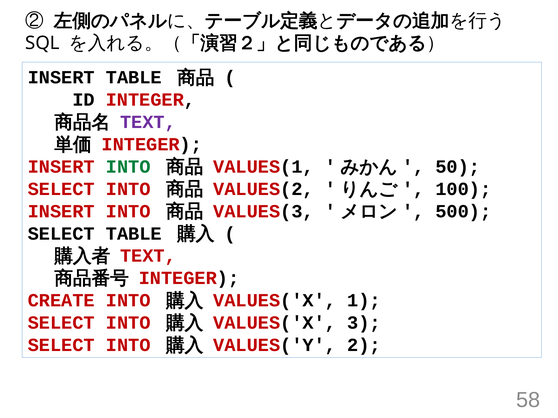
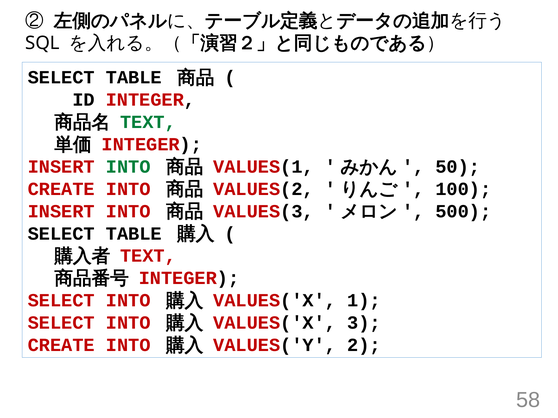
INSERT at (61, 78): INSERT -> SELECT
TEXT at (148, 122) colour: purple -> green
SELECT at (61, 189): SELECT -> CREATE
CREATE at (61, 301): CREATE -> SELECT
SELECT at (61, 345): SELECT -> CREATE
